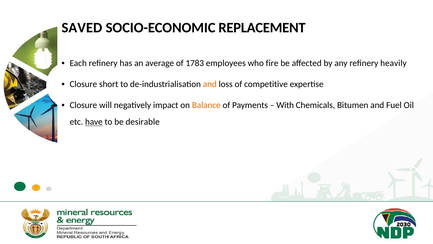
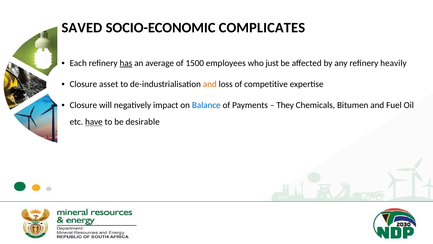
REPLACEMENT: REPLACEMENT -> COMPLICATES
has underline: none -> present
1783: 1783 -> 1500
fire: fire -> just
short: short -> asset
Balance colour: orange -> blue
With: With -> They
